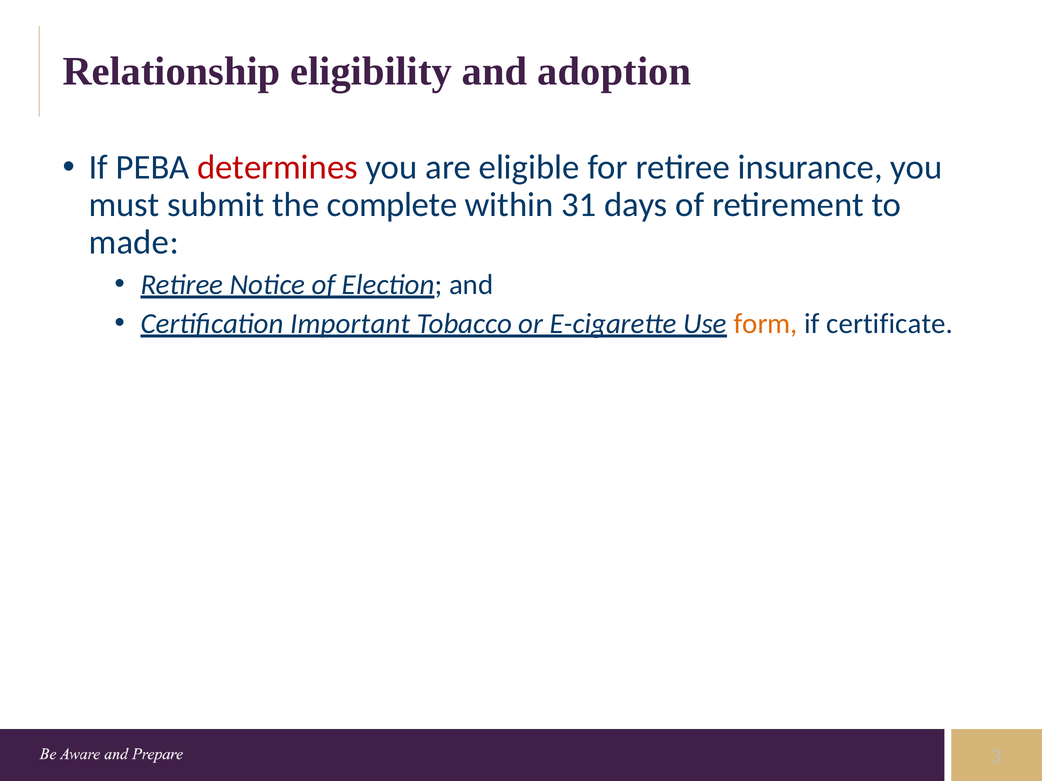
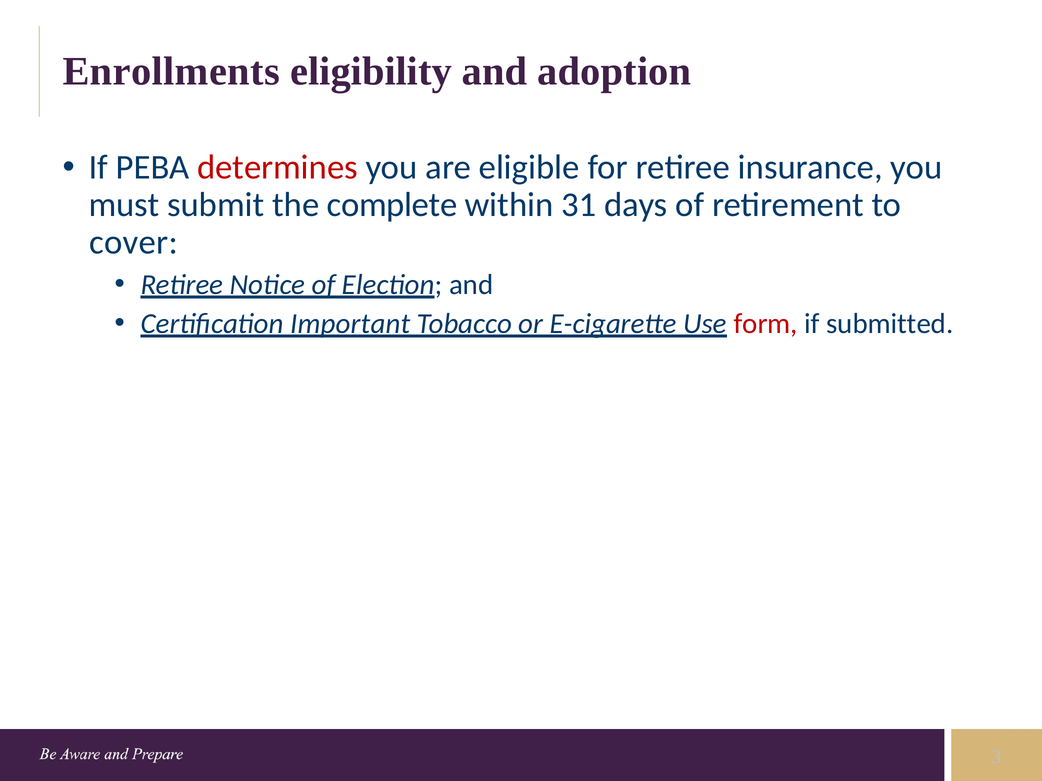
Relationship: Relationship -> Enrollments
made: made -> cover
form colour: orange -> red
certificate: certificate -> submitted
